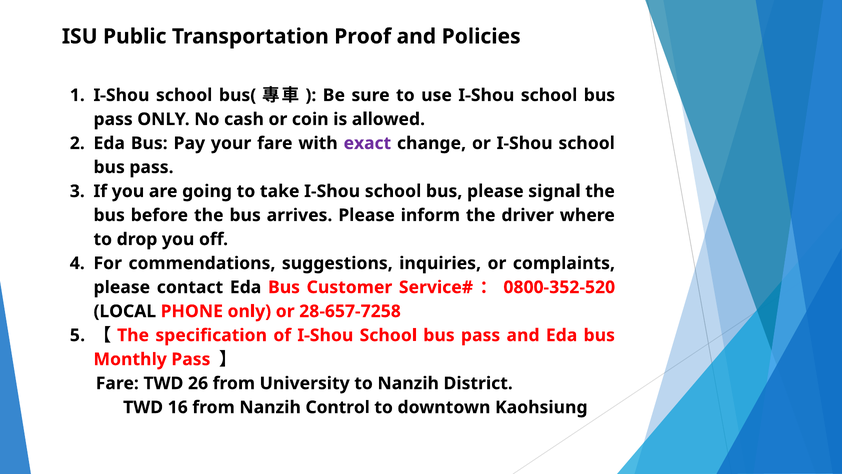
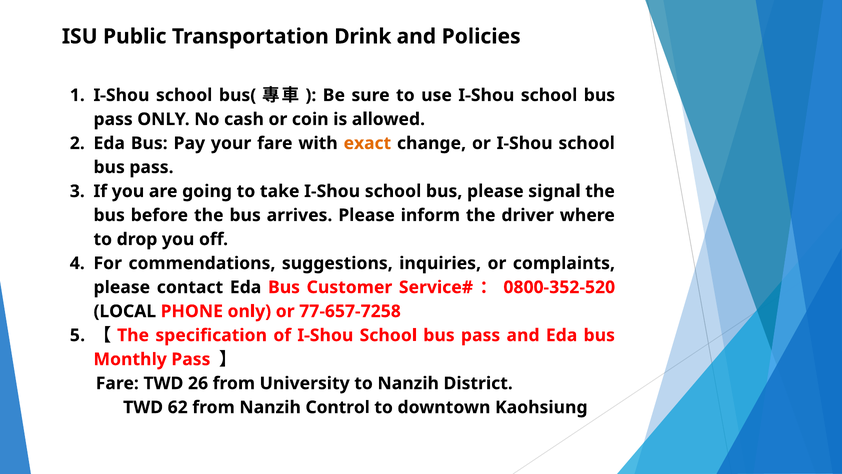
Proof: Proof -> Drink
exact colour: purple -> orange
28-657-7258: 28-657-7258 -> 77-657-7258
16: 16 -> 62
